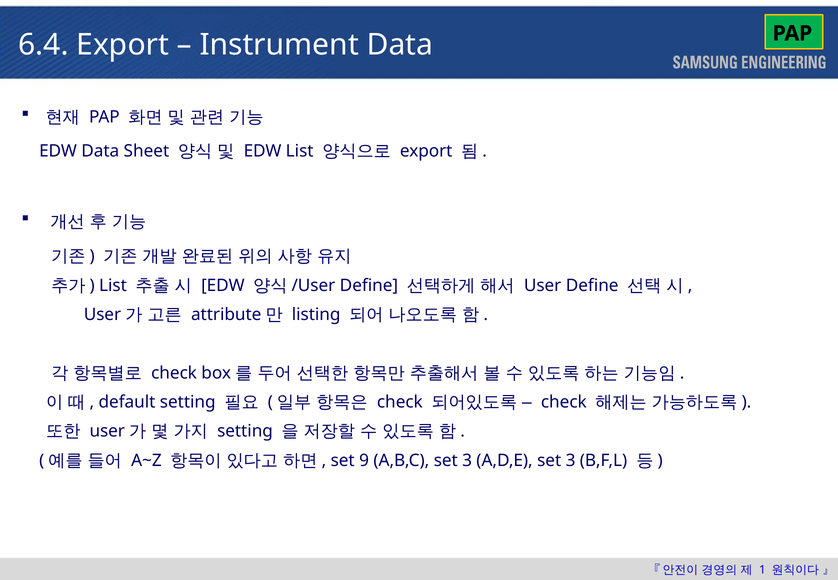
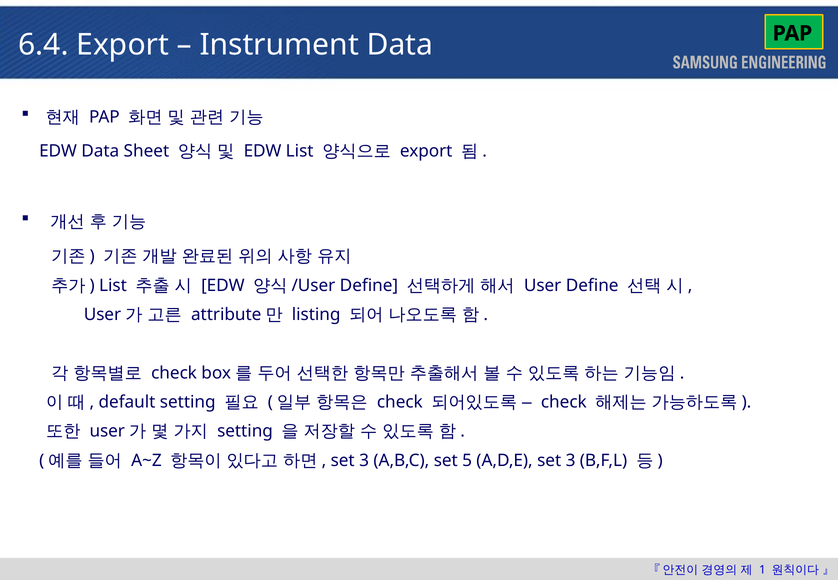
9 at (364, 461): 9 -> 3
A,B,C set 3: 3 -> 5
